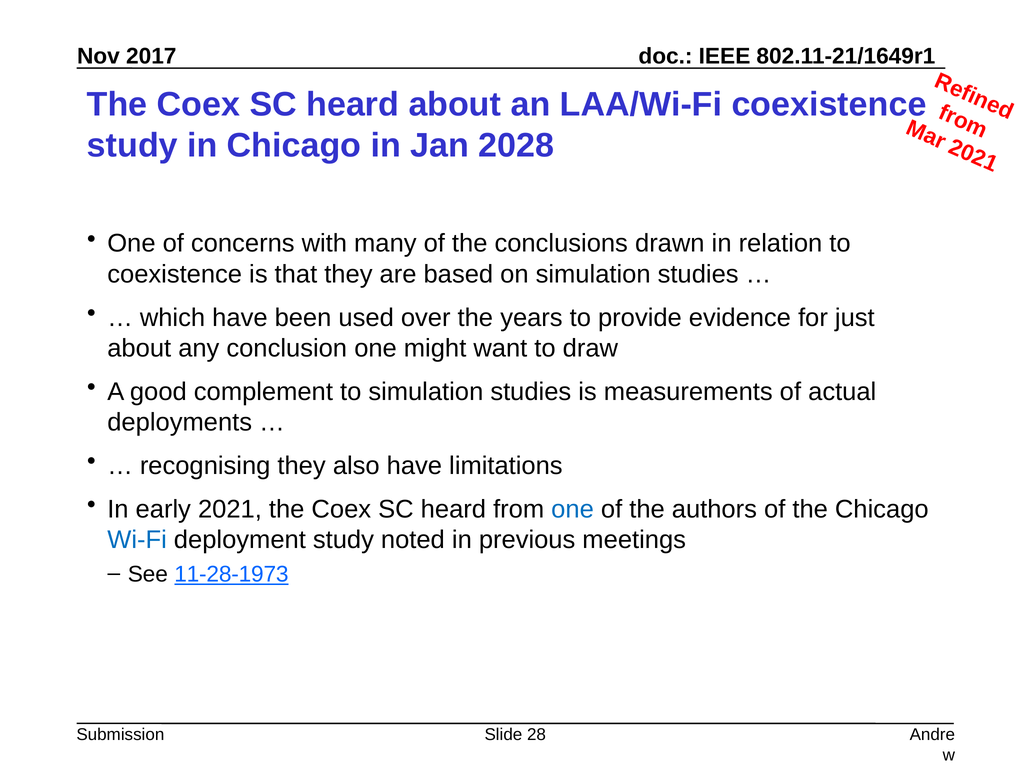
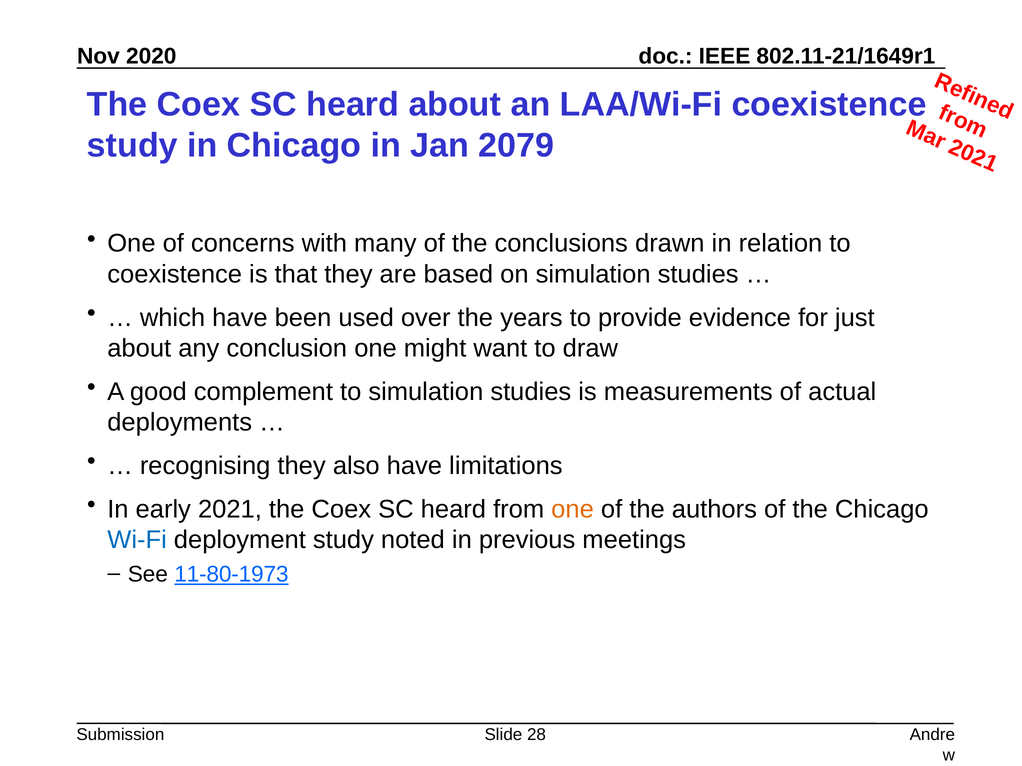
2017: 2017 -> 2020
2028: 2028 -> 2079
one at (573, 509) colour: blue -> orange
11-28-1973: 11-28-1973 -> 11-80-1973
